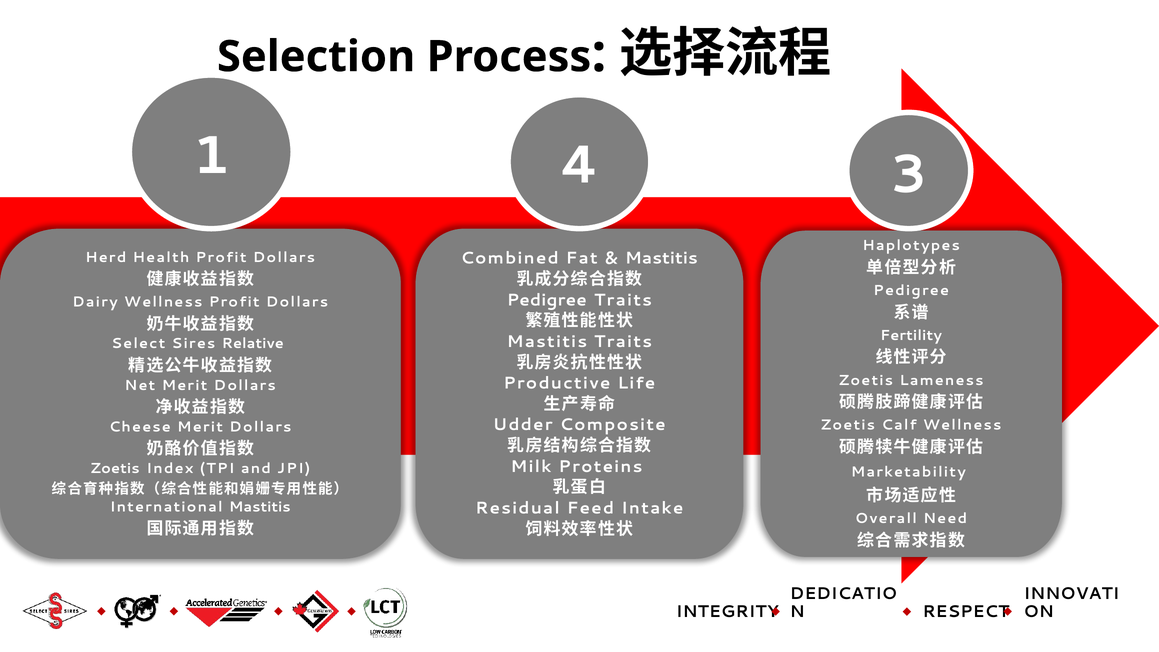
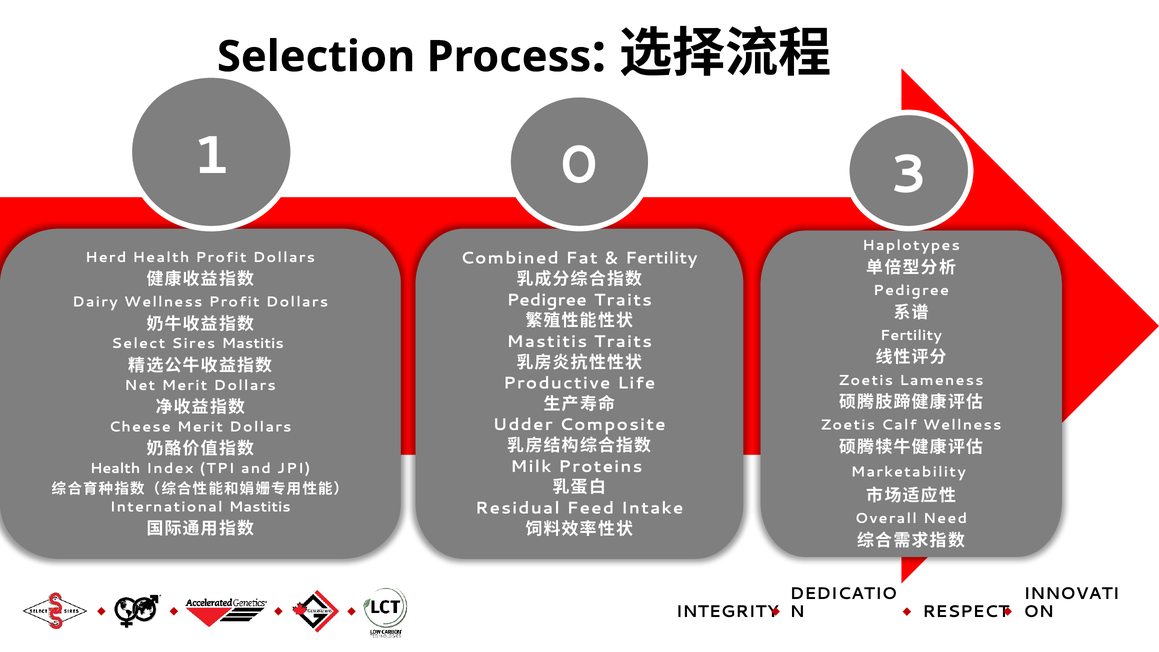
4: 4 -> 0
Mastitis at (661, 258): Mastitis -> Fertility
Sires Relative: Relative -> Mastitis
Zoetis at (115, 468): Zoetis -> Health
